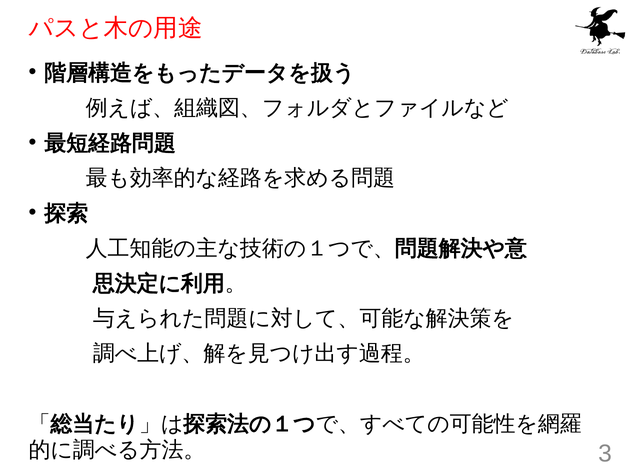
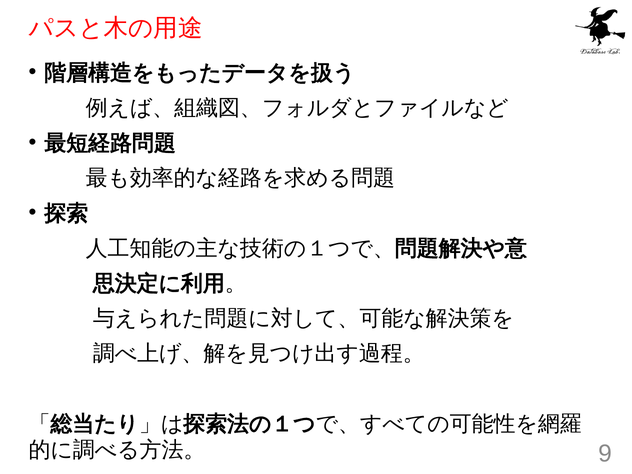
3: 3 -> 9
